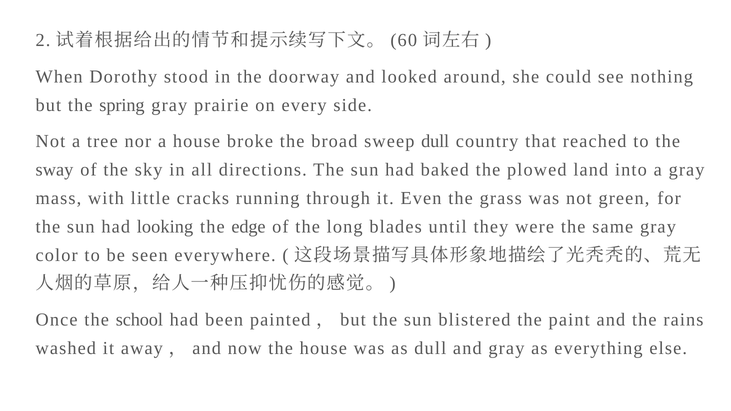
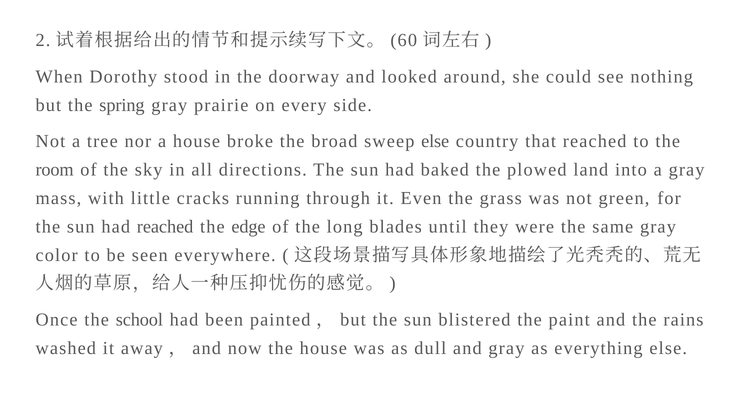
sweep dull: dull -> else
sway: sway -> room
had looking: looking -> reached
